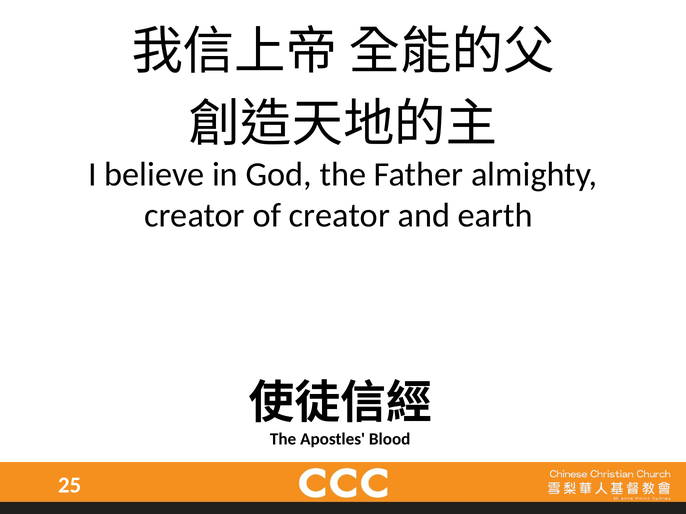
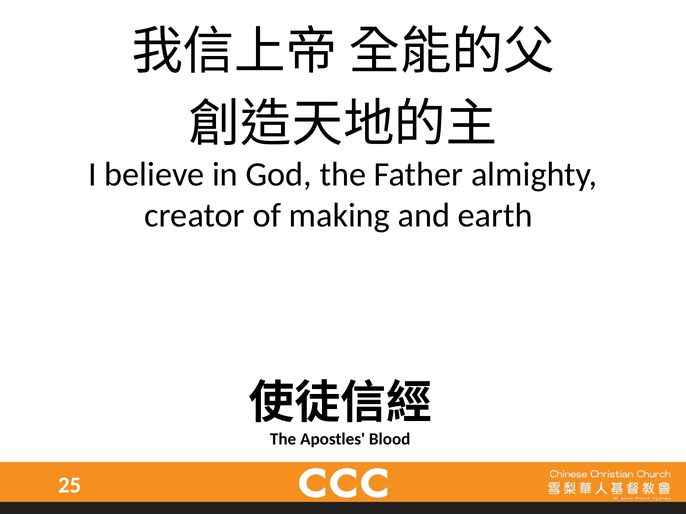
of creator: creator -> making
